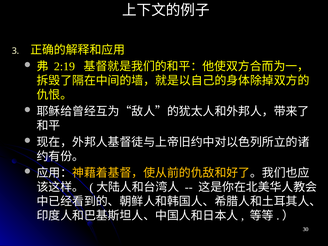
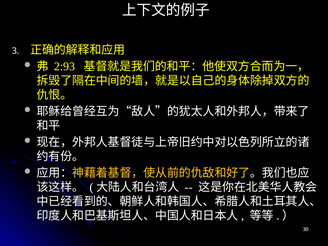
2:19: 2:19 -> 2:93
